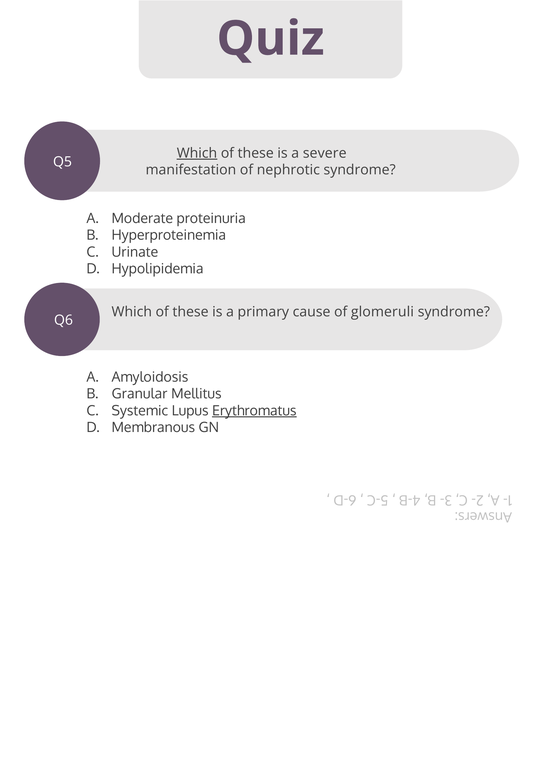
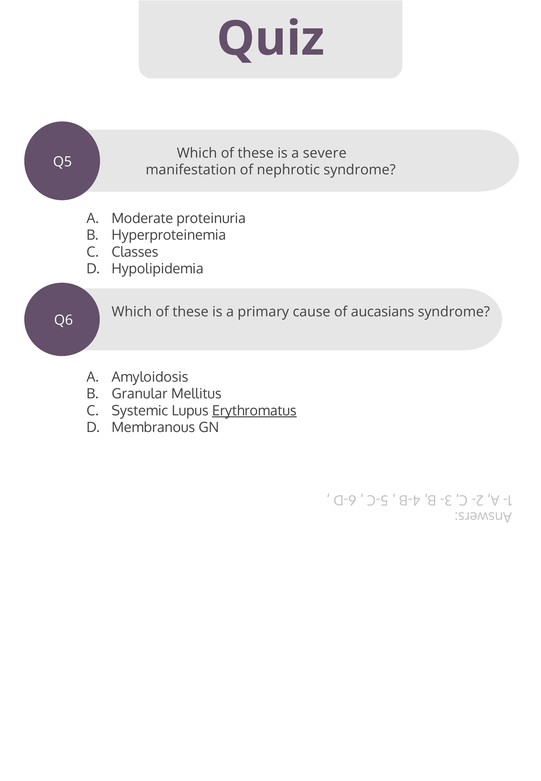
Which at (197, 153) underline: present -> none
Urinate: Urinate -> Classes
glomeruli: glomeruli -> aucasians
